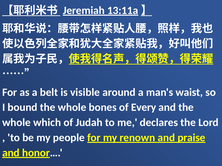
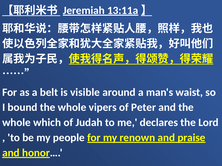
bones: bones -> vipers
Every: Every -> Peter
